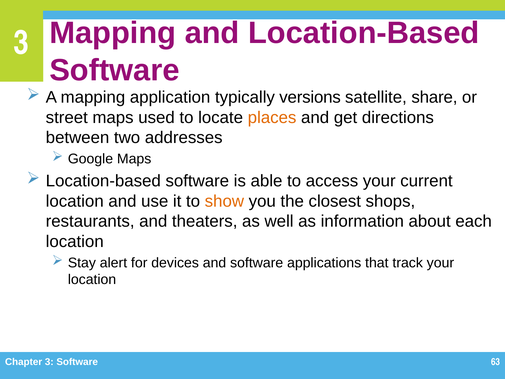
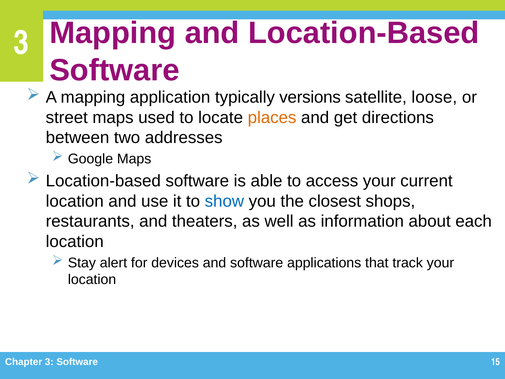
share: share -> loose
show colour: orange -> blue
63: 63 -> 15
